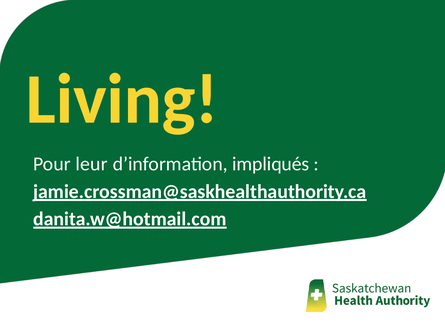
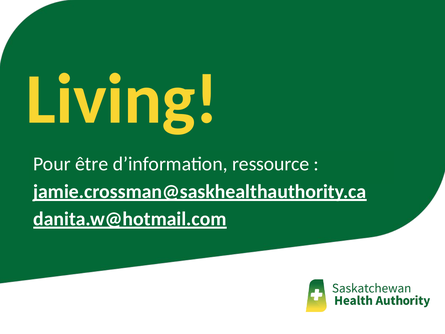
leur: leur -> être
impliqués: impliqués -> ressource
